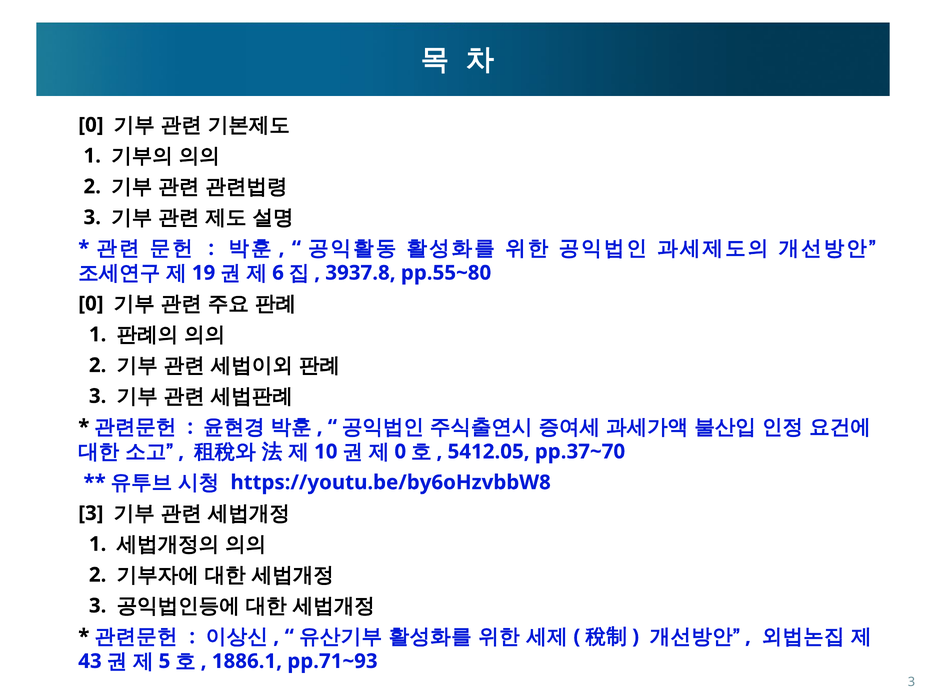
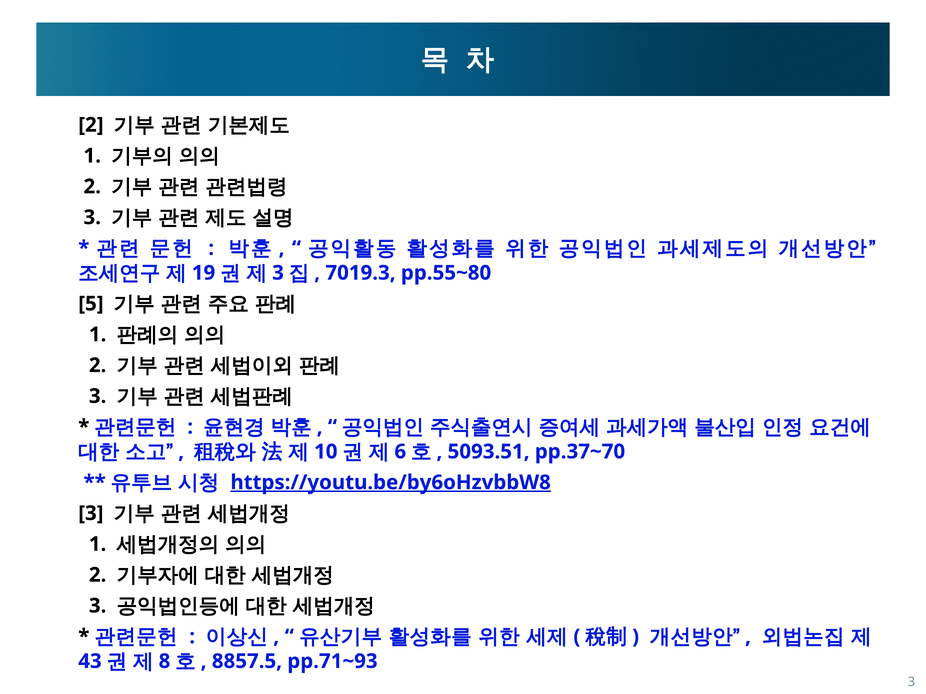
0 at (91, 125): 0 -> 2
6 at (278, 273): 6 -> 3
3937.8: 3937.8 -> 7019.3
0 at (91, 304): 0 -> 5
0 at (400, 452): 0 -> 6
5412.05: 5412.05 -> 5093.51
https://youtu.be/by6oHzvbbW8 underline: none -> present
5: 5 -> 8
1886.1: 1886.1 -> 8857.5
